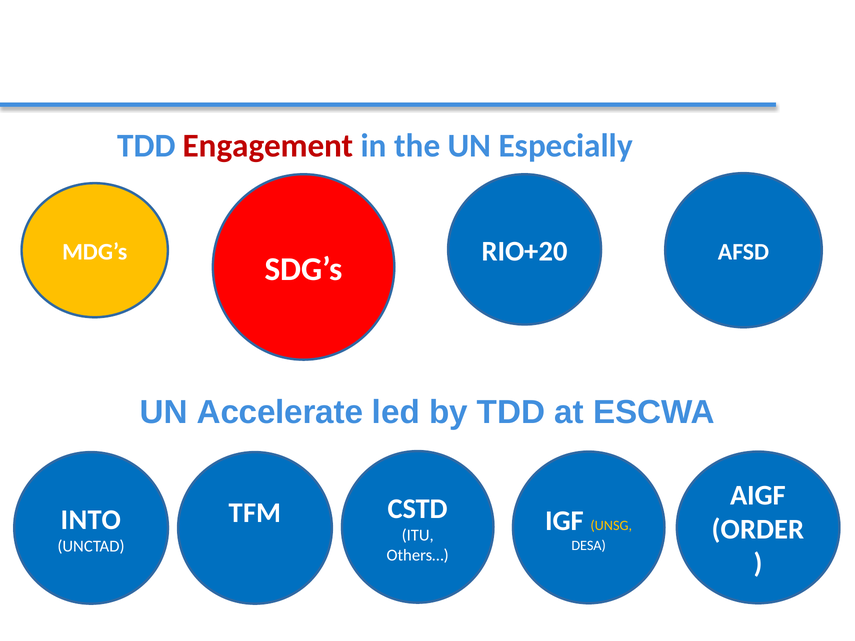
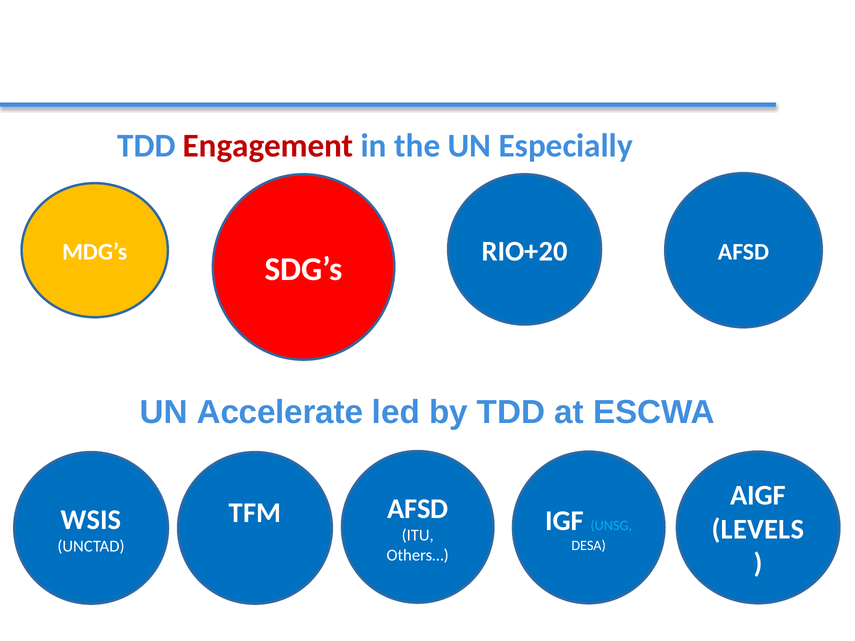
TFM CSTD: CSTD -> AFSD
INTO: INTO -> WSIS
UNSG colour: yellow -> light blue
ORDER: ORDER -> LEVELS
